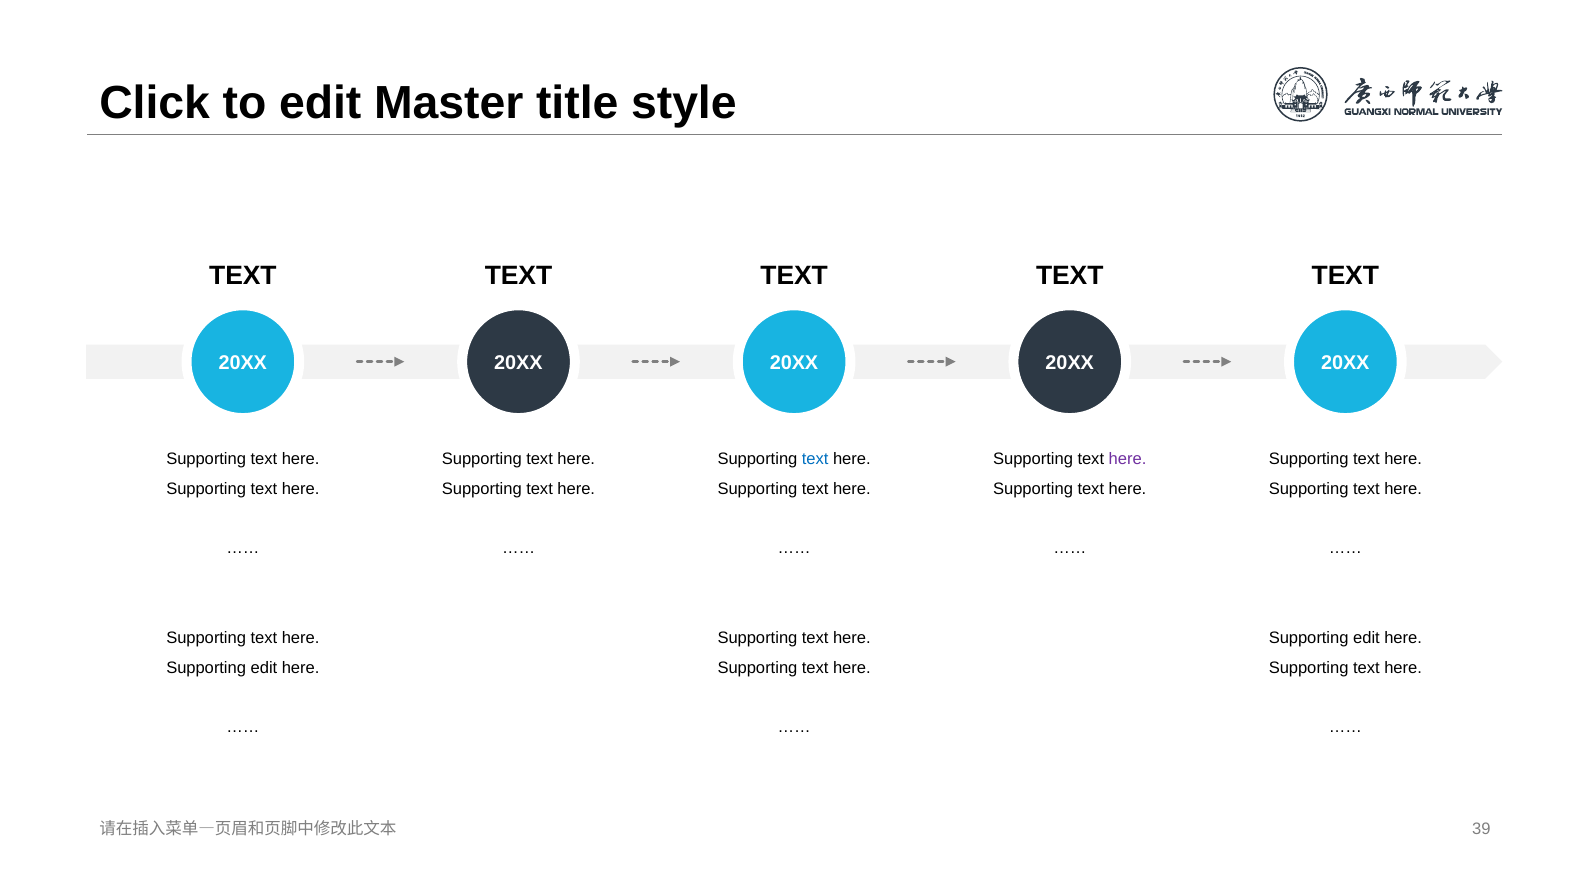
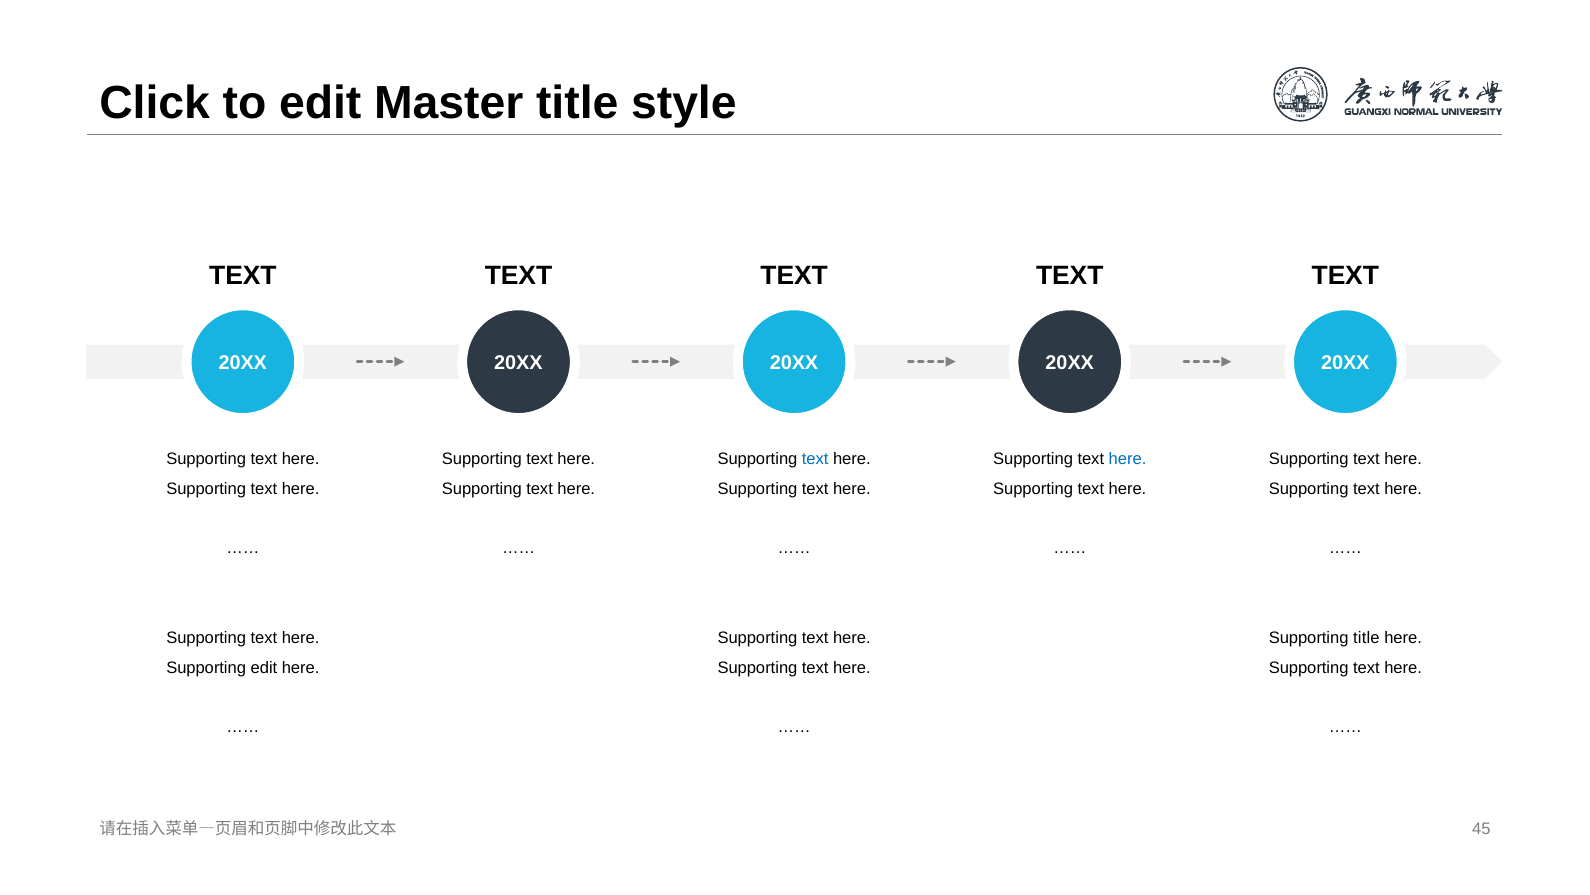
here at (1128, 459) colour: purple -> blue
edit at (1366, 637): edit -> title
39: 39 -> 45
